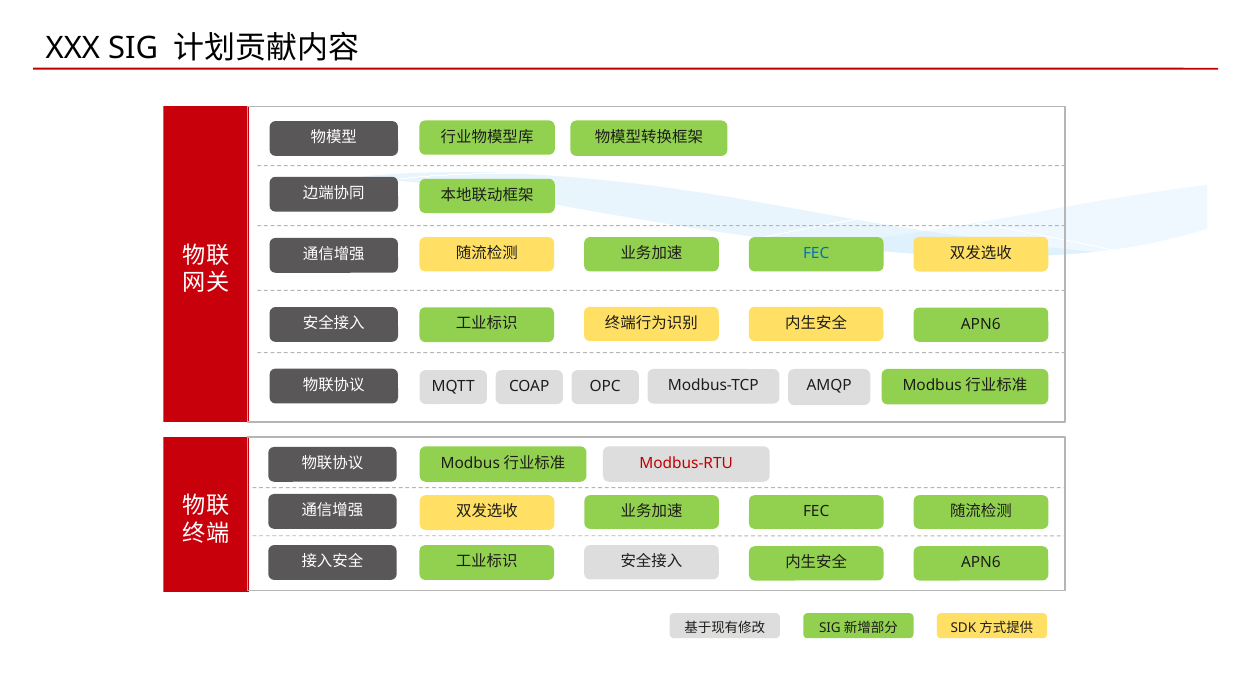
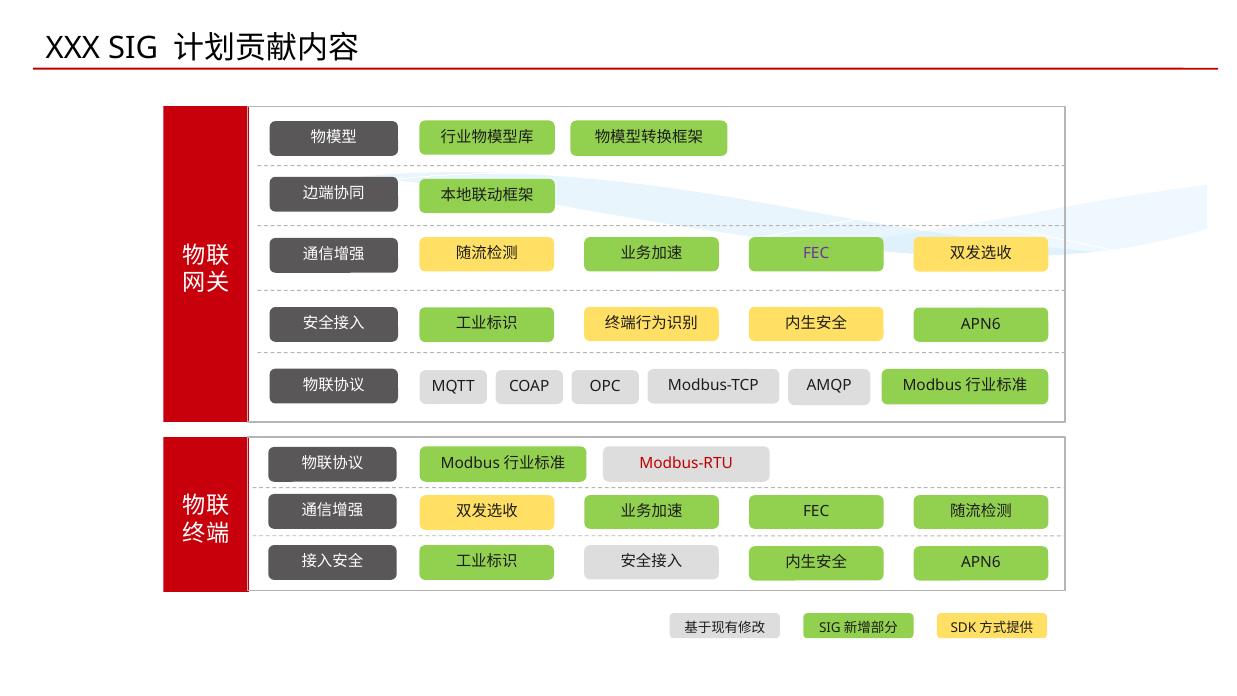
FEC at (816, 254) colour: blue -> purple
